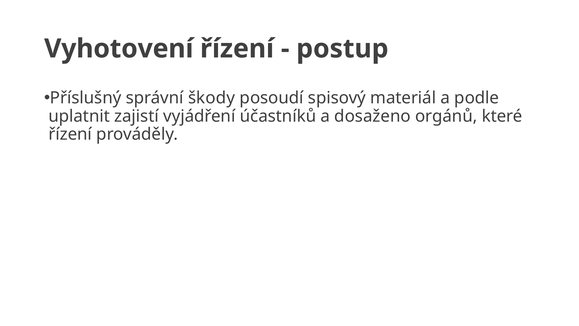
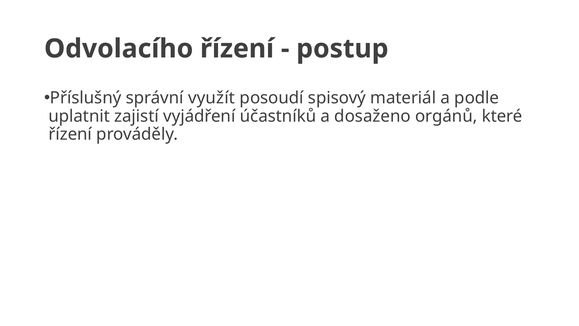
Vyhotovení: Vyhotovení -> Odvolacího
škody: škody -> využít
